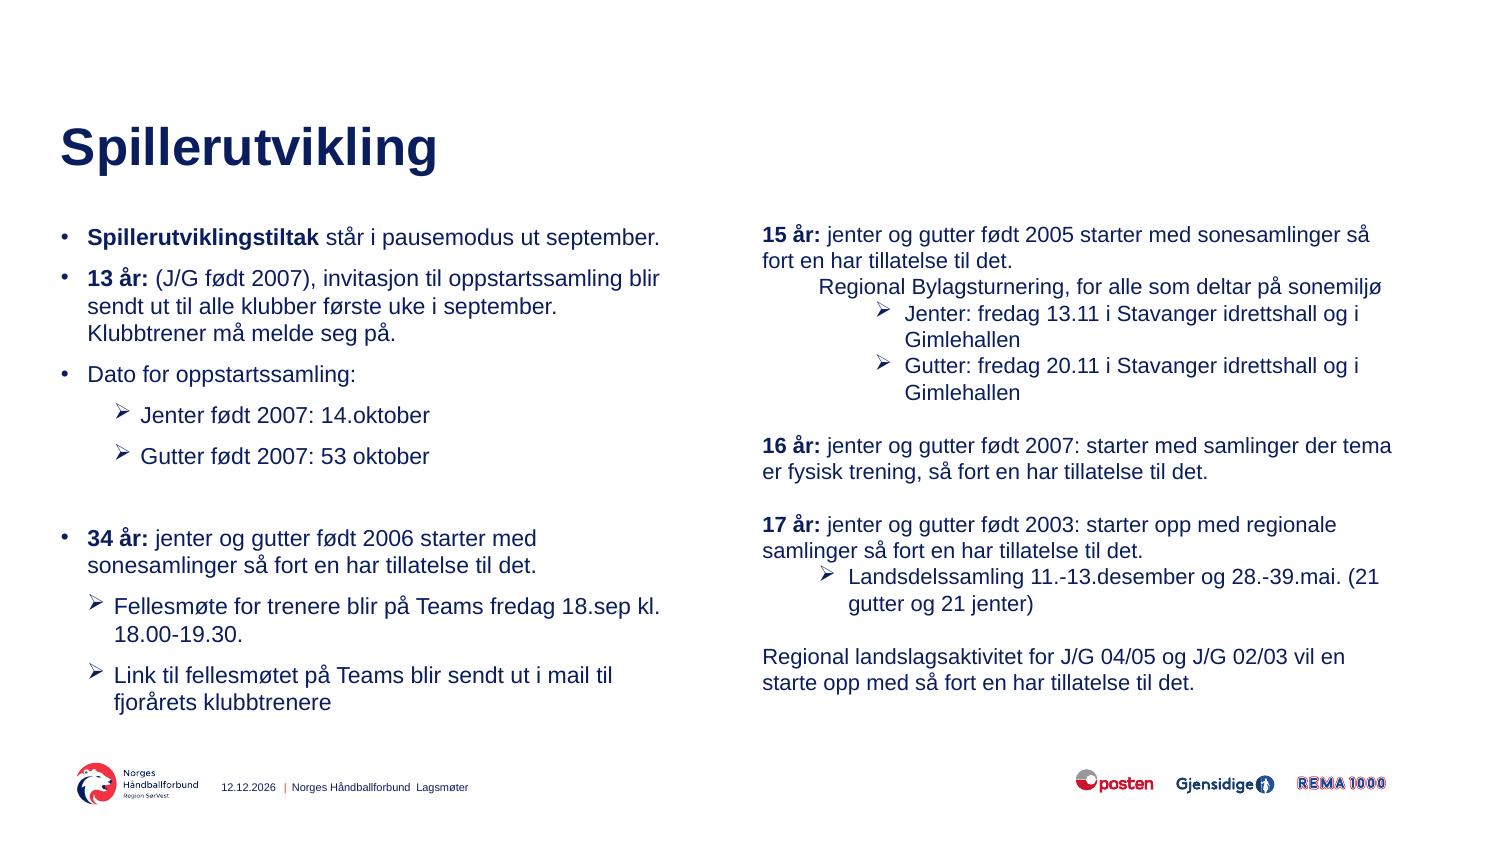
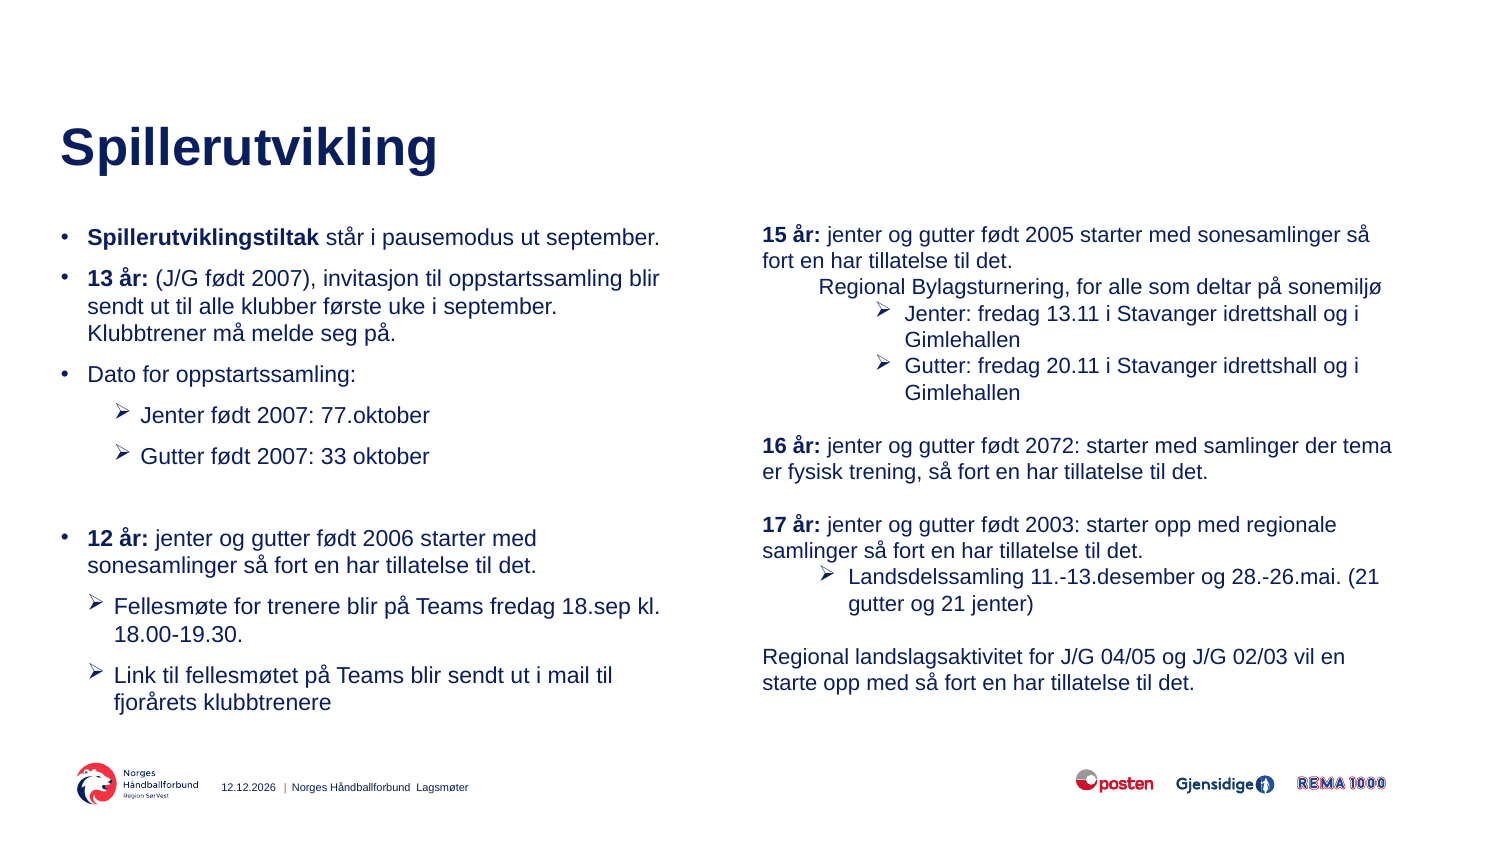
14.oktober: 14.oktober -> 77.oktober
og gutter født 2007: 2007 -> 2072
53: 53 -> 33
34: 34 -> 12
28.-39.mai: 28.-39.mai -> 28.-26.mai
